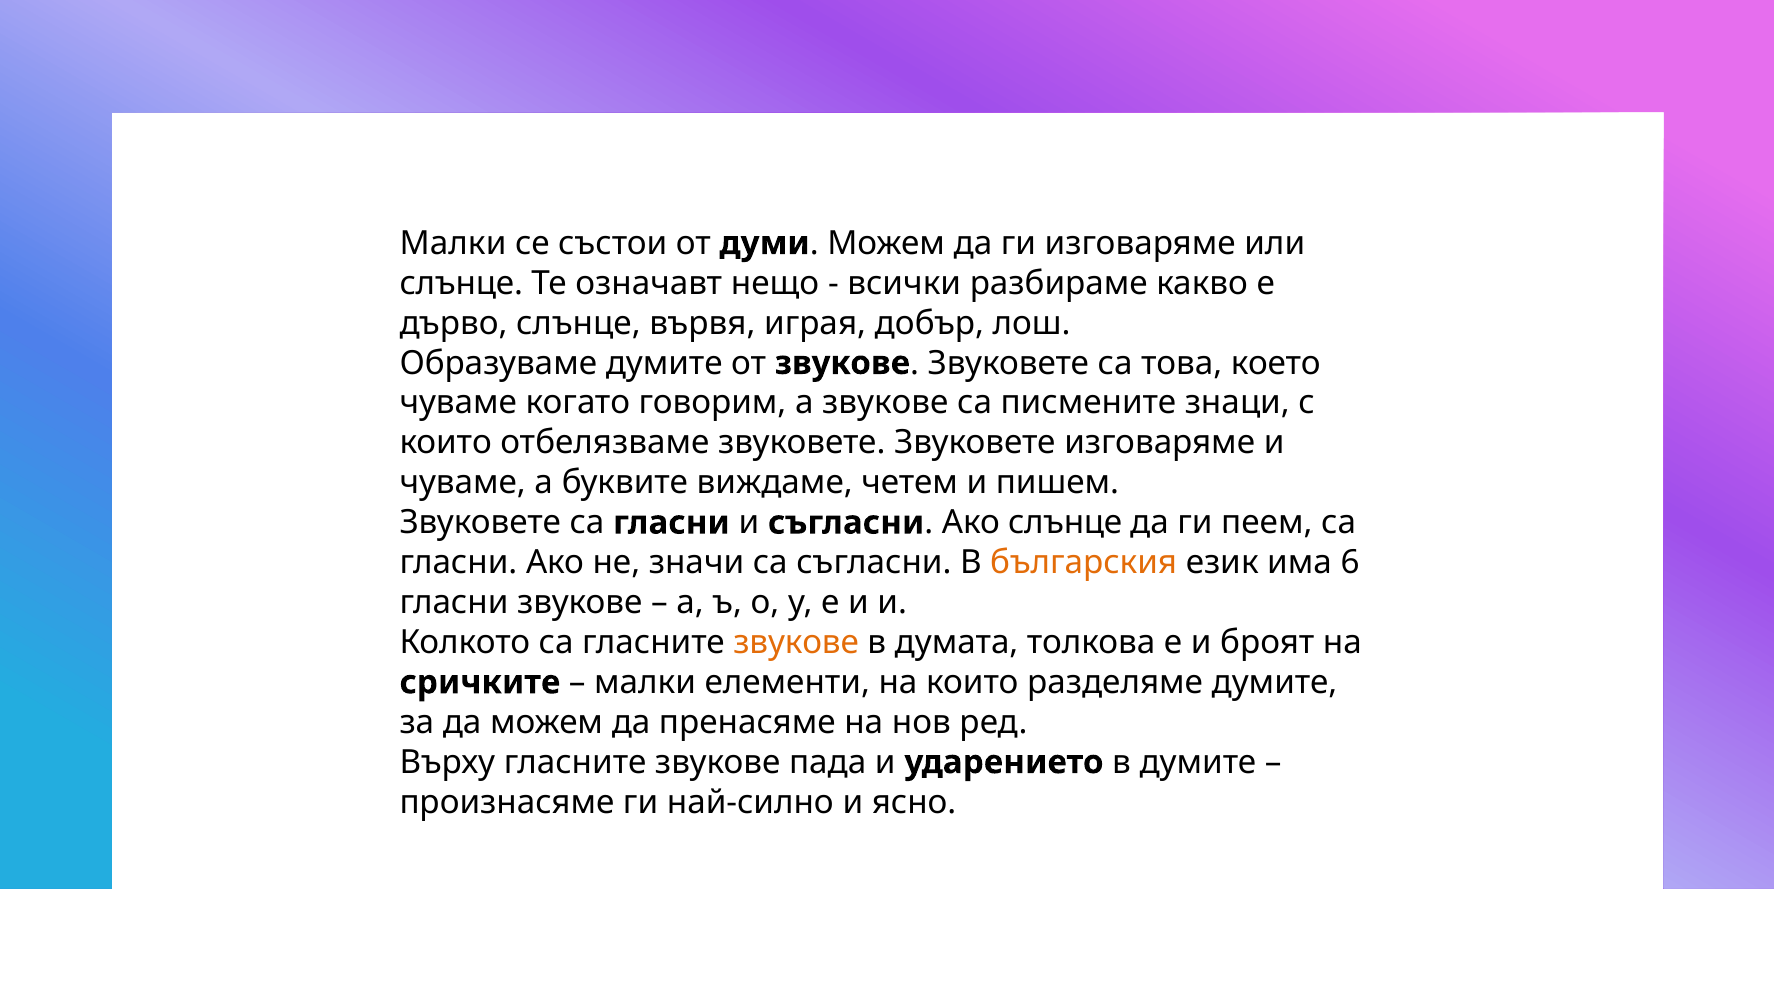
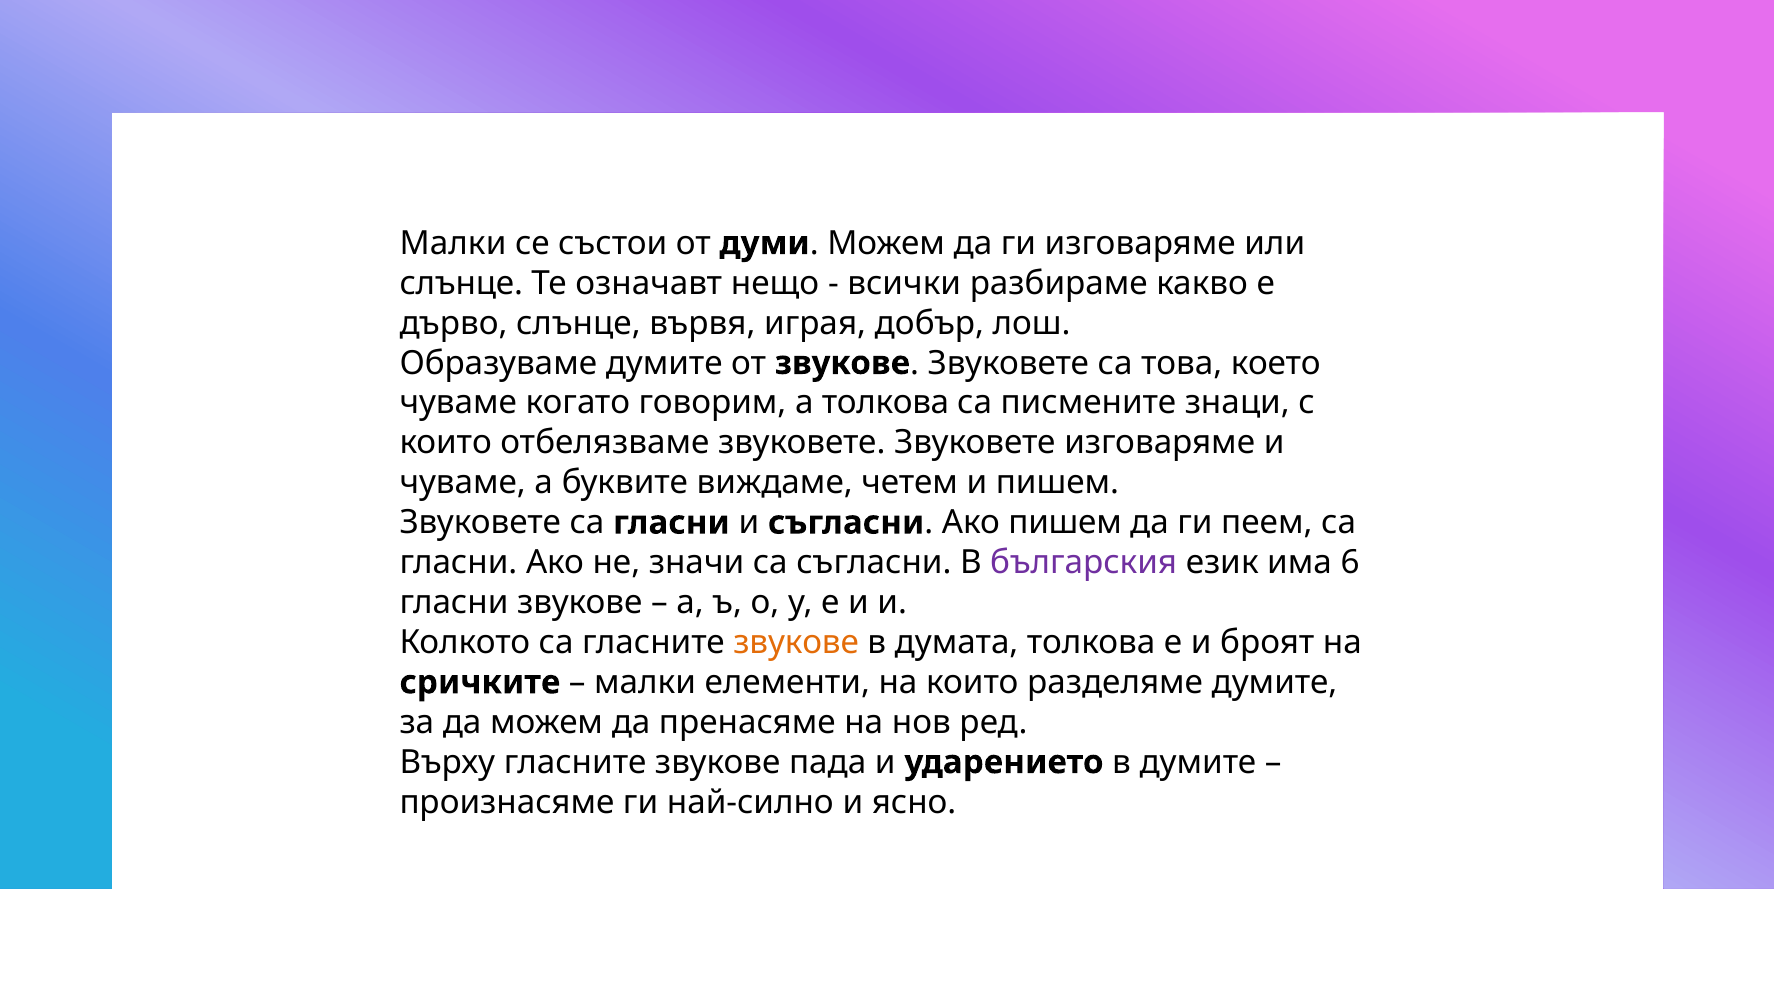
а звукове: звукове -> толкова
Ако слънце: слънце -> пишем
българския colour: orange -> purple
